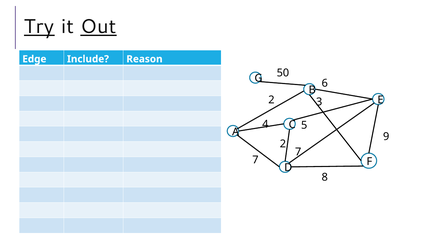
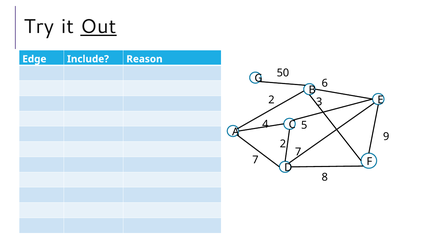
Try underline: present -> none
